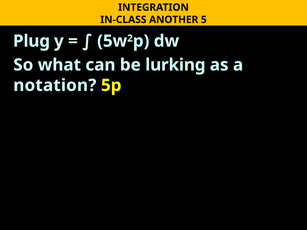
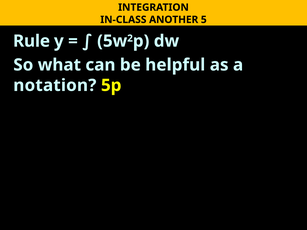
Plug: Plug -> Rule
lurking: lurking -> helpful
